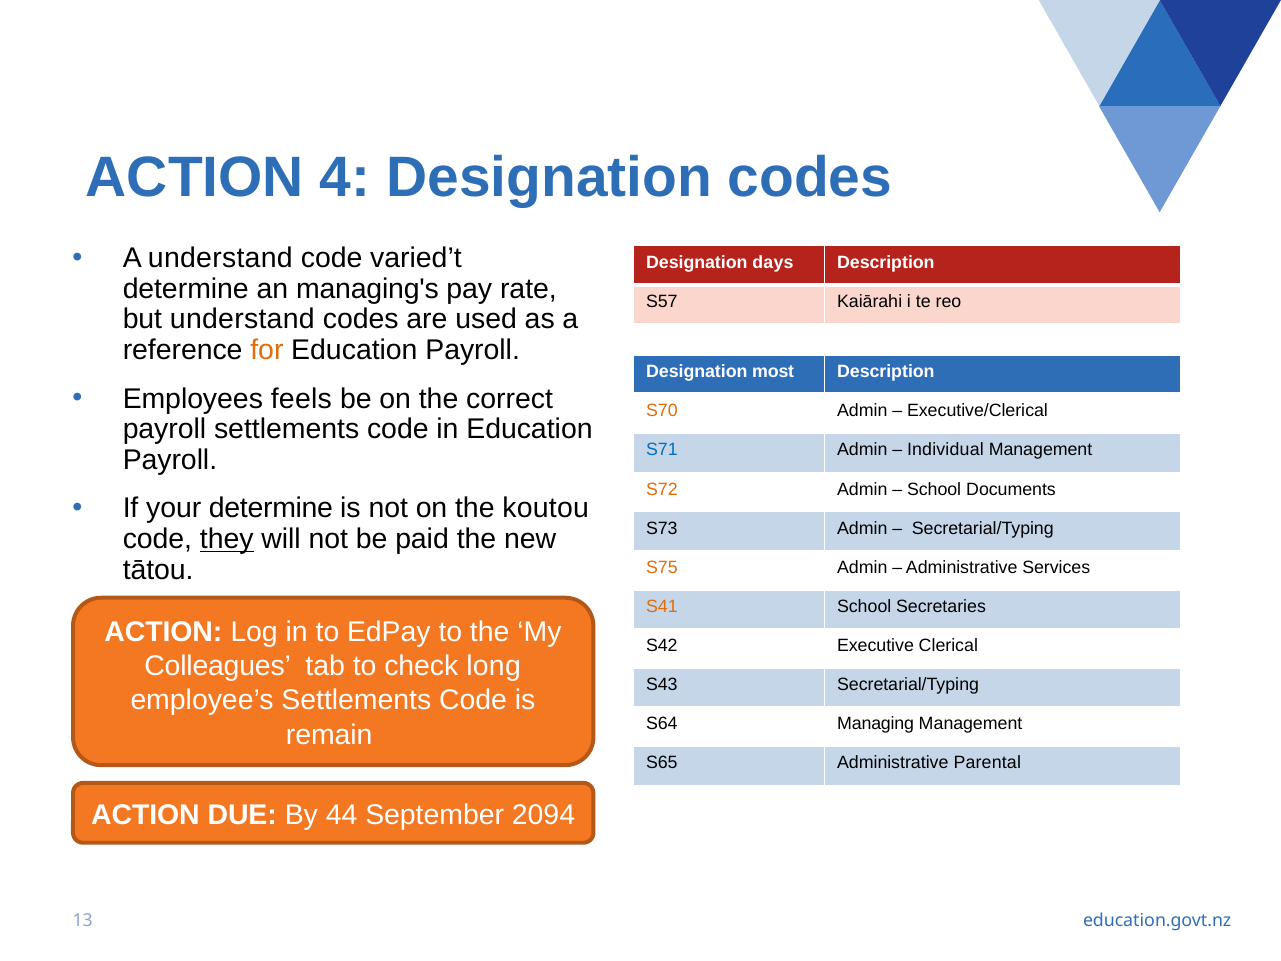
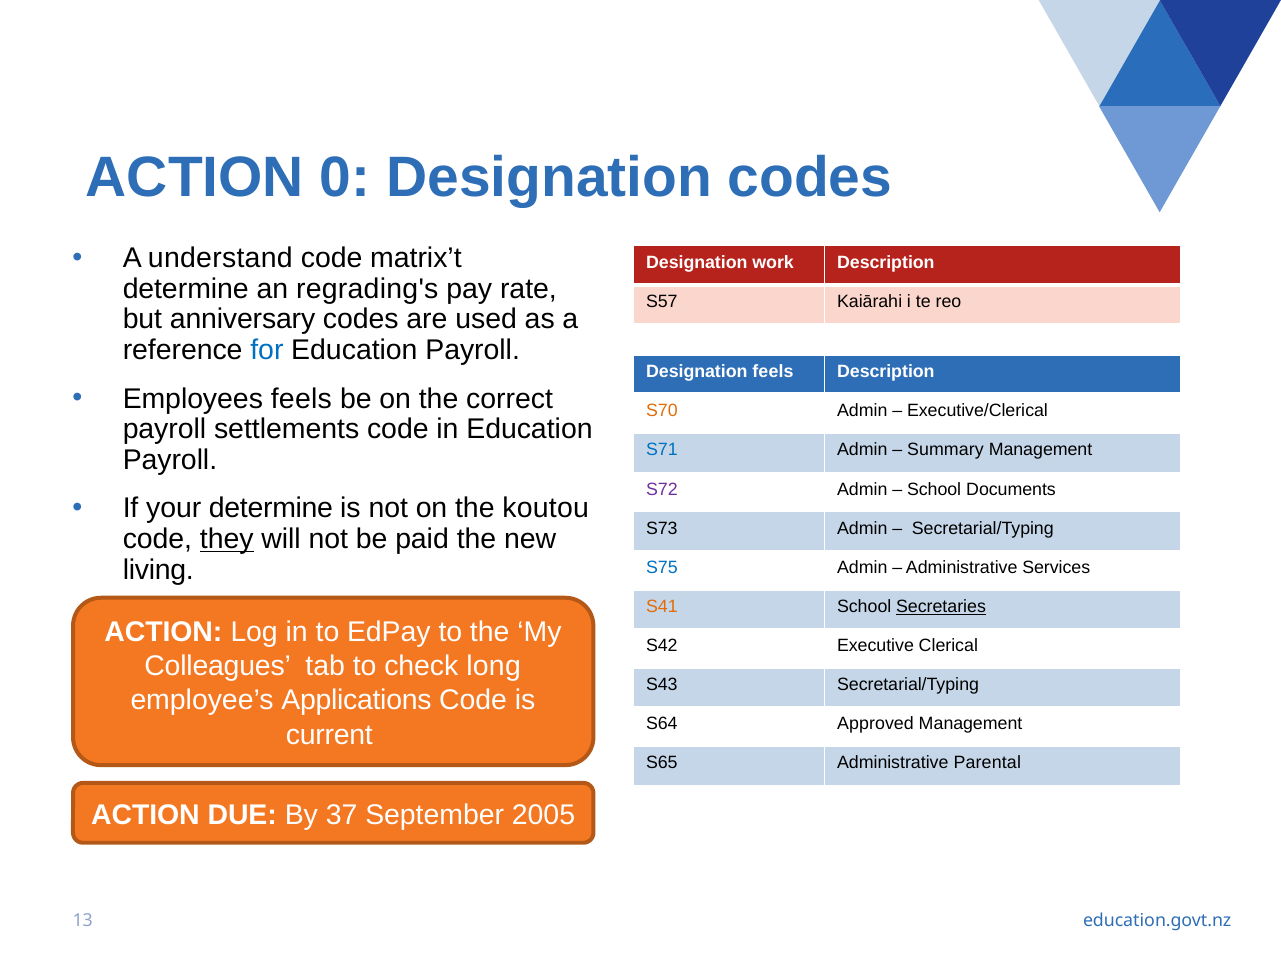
4: 4 -> 0
varied’t: varied’t -> matrix’t
days: days -> work
managing's: managing's -> regrading's
but understand: understand -> anniversary
for colour: orange -> blue
Designation most: most -> feels
Individual: Individual -> Summary
S72 colour: orange -> purple
tātou: tātou -> living
S75 colour: orange -> blue
Secretaries underline: none -> present
employee’s Settlements: Settlements -> Applications
Managing: Managing -> Approved
remain: remain -> current
44: 44 -> 37
2094: 2094 -> 2005
